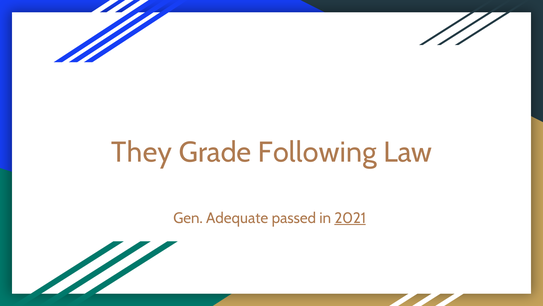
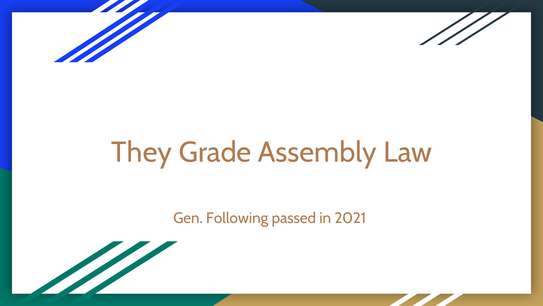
Following: Following -> Assembly
Adequate: Adequate -> Following
2021 underline: present -> none
